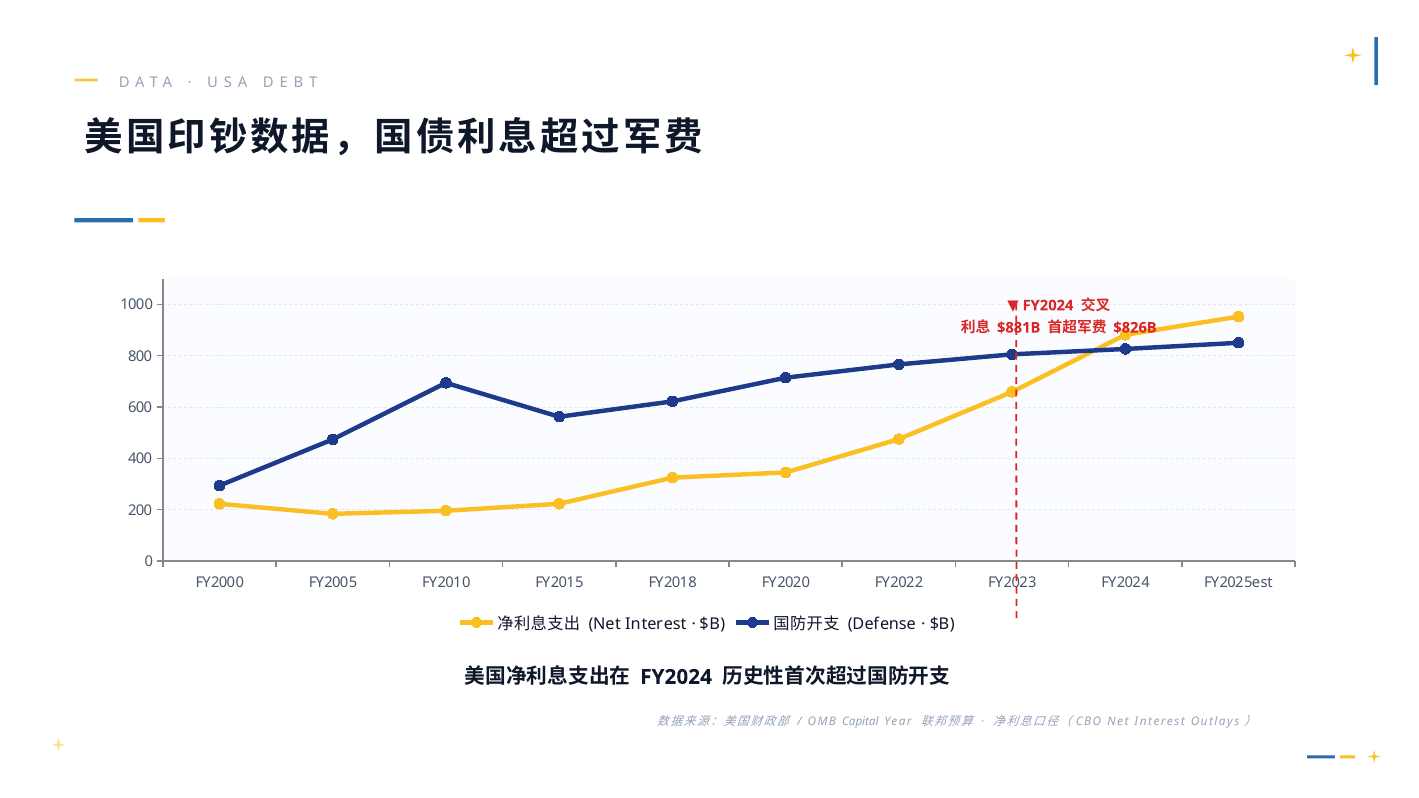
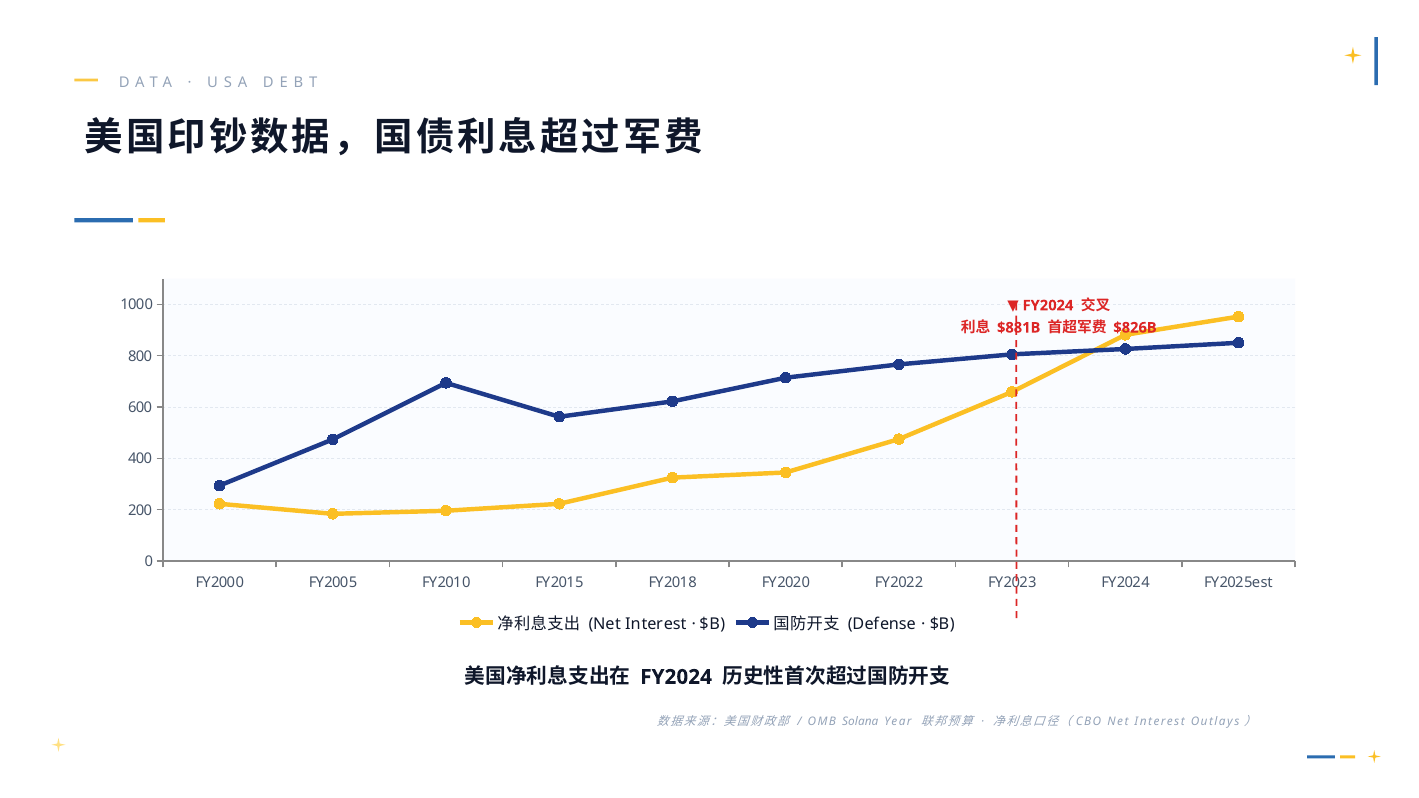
Capital: Capital -> Solana
